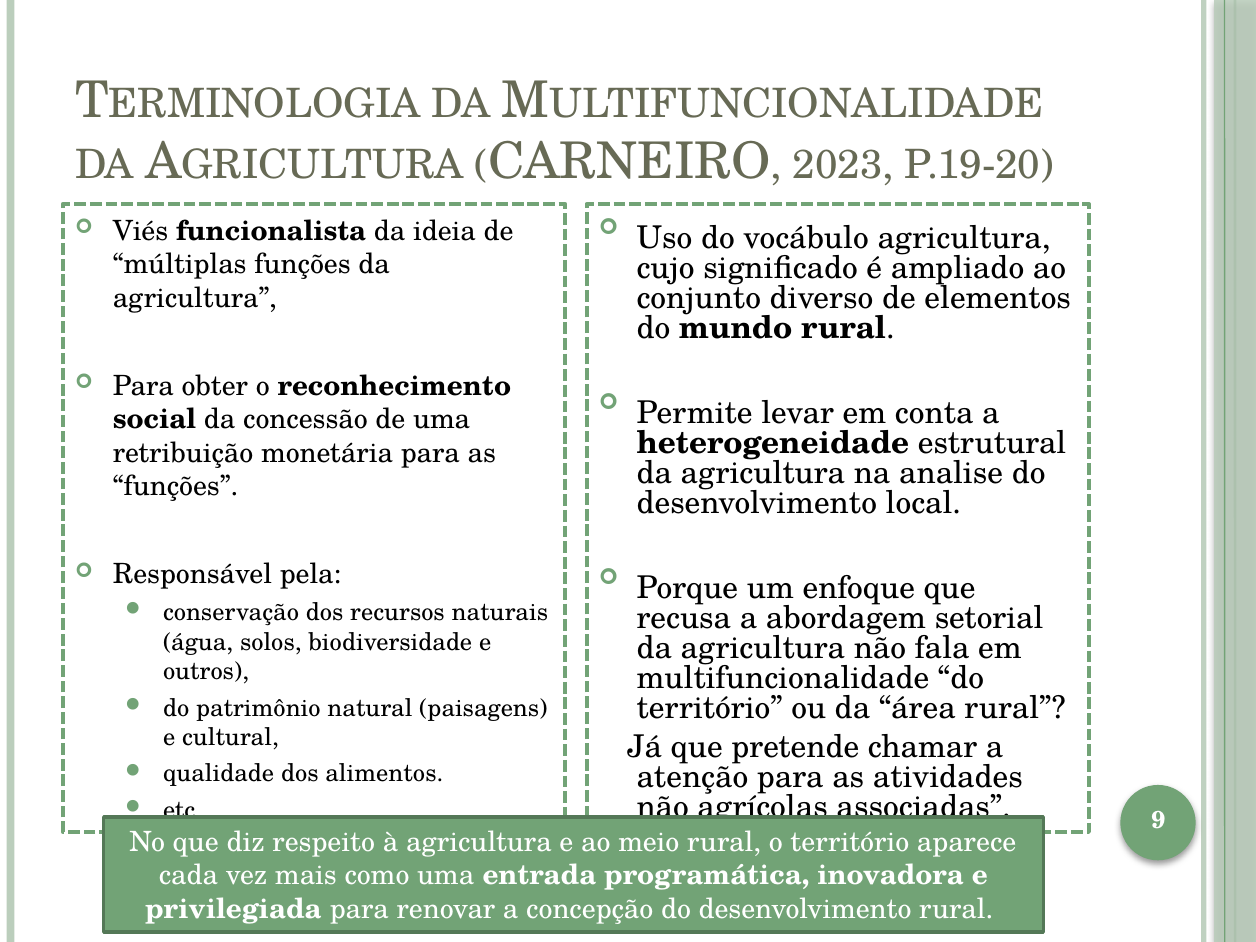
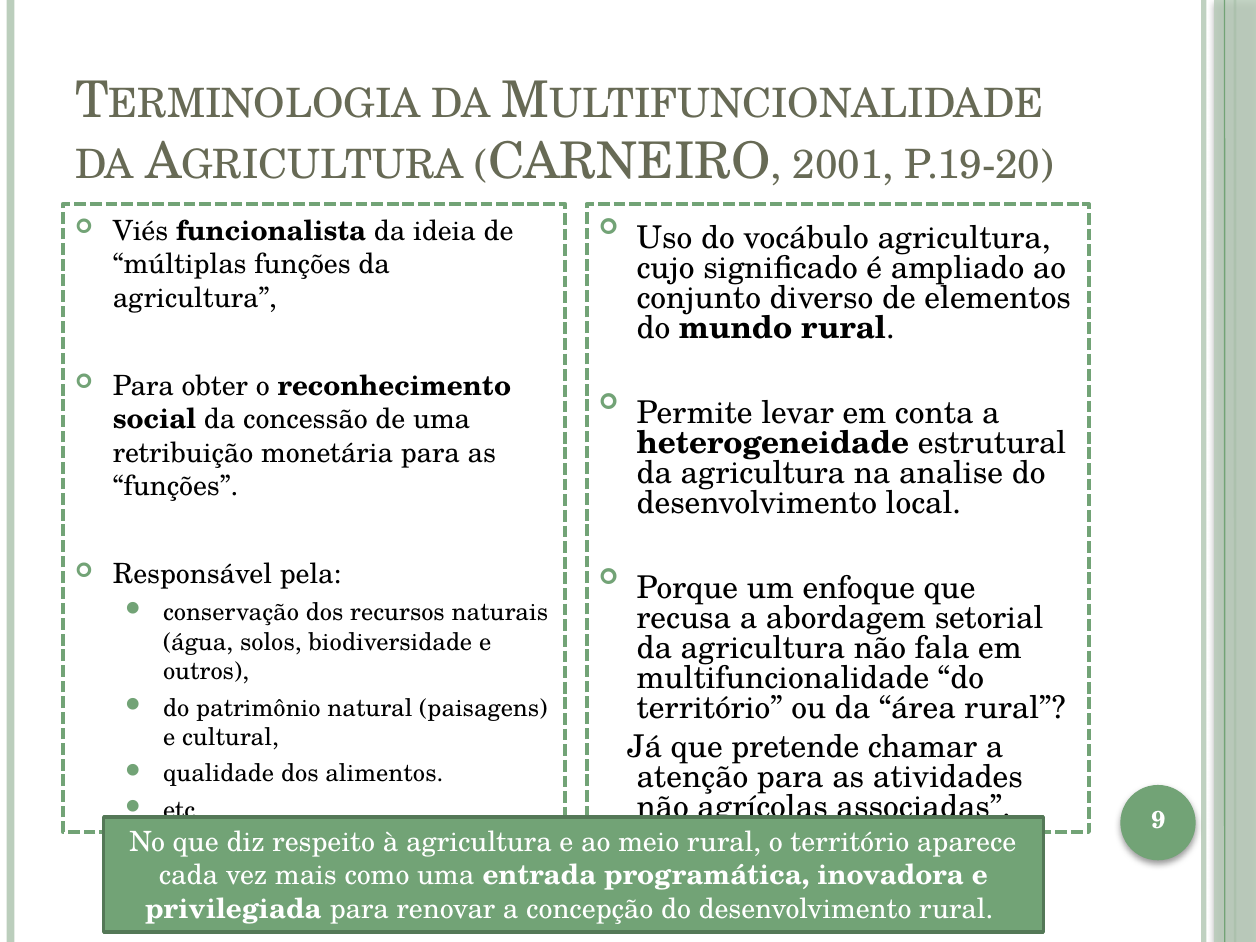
2023: 2023 -> 2001
